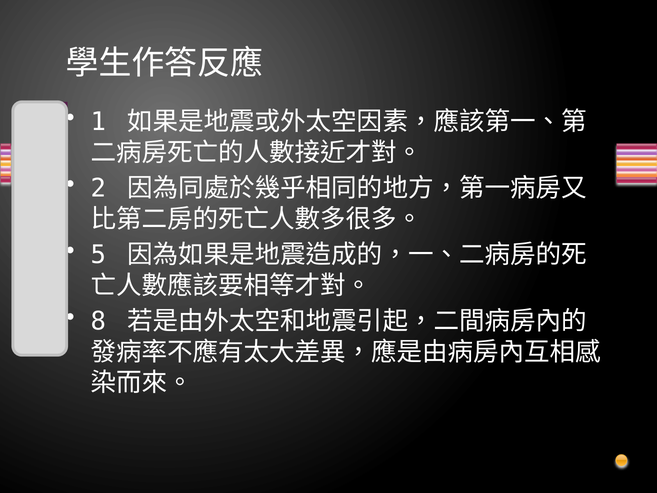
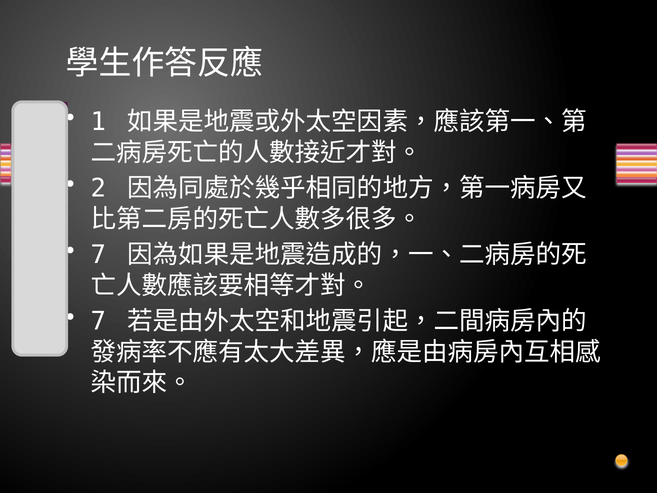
5 at (98, 255): 5 -> 7
8 at (98, 321): 8 -> 7
